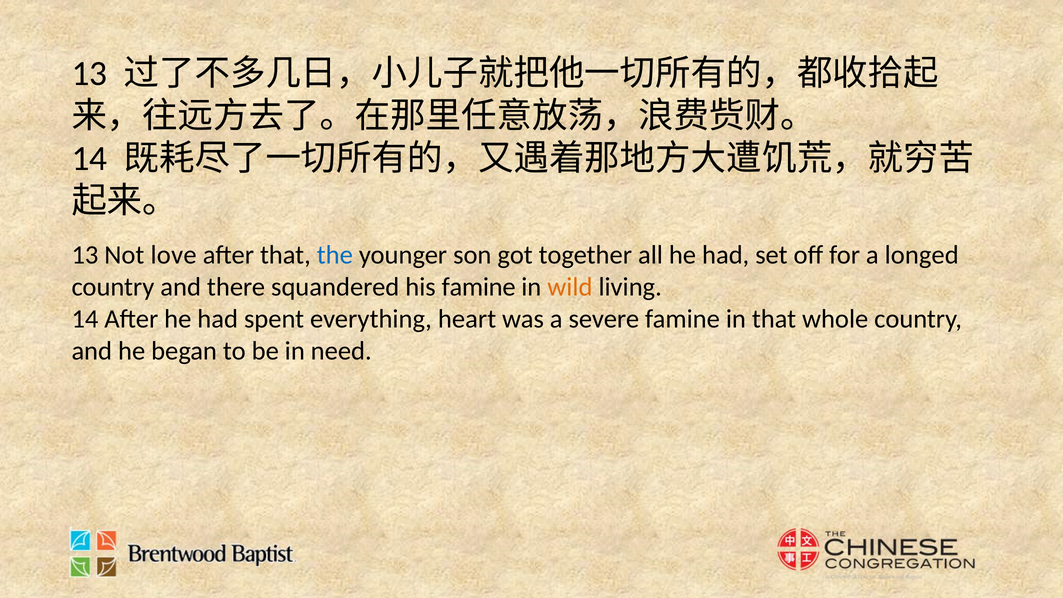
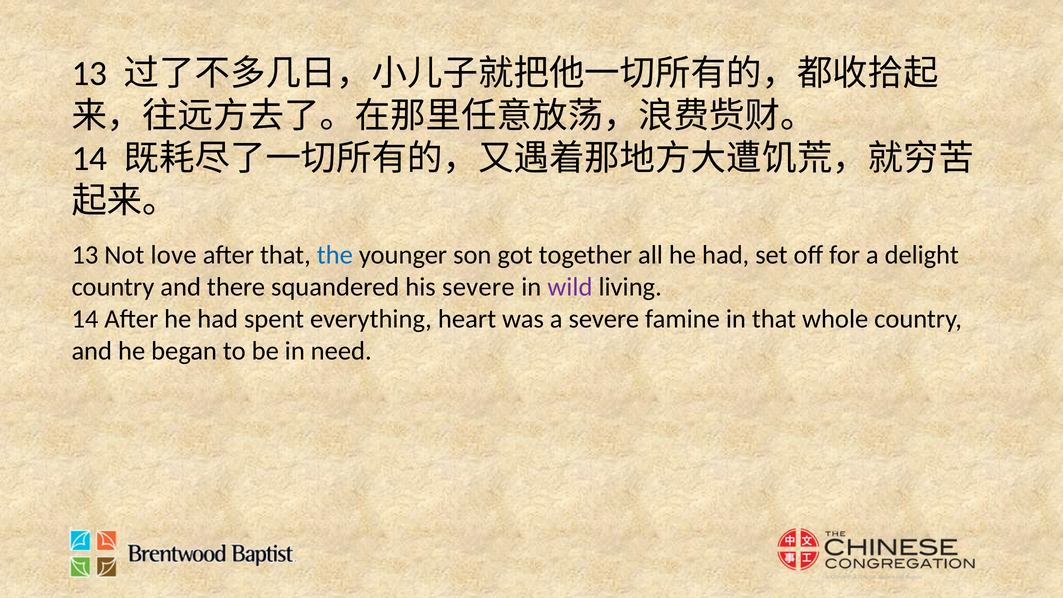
longed: longed -> delight
his famine: famine -> severe
wild colour: orange -> purple
